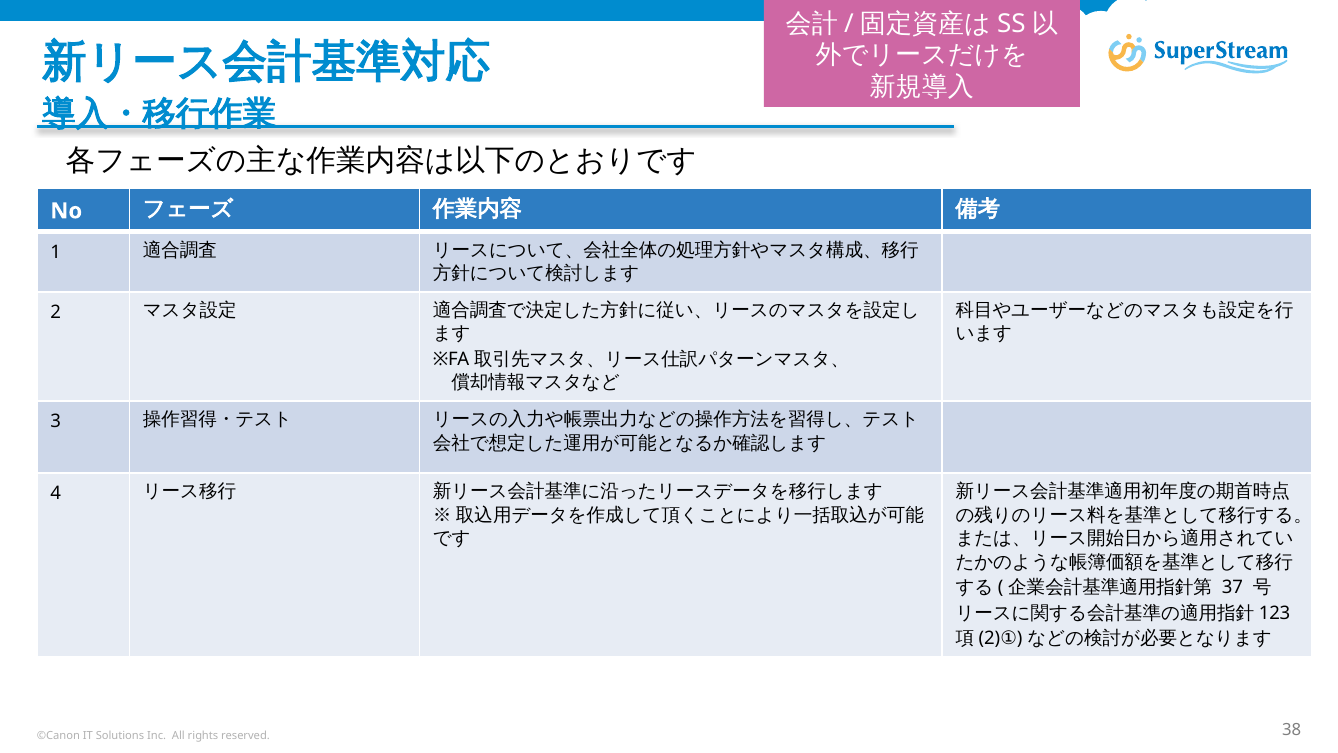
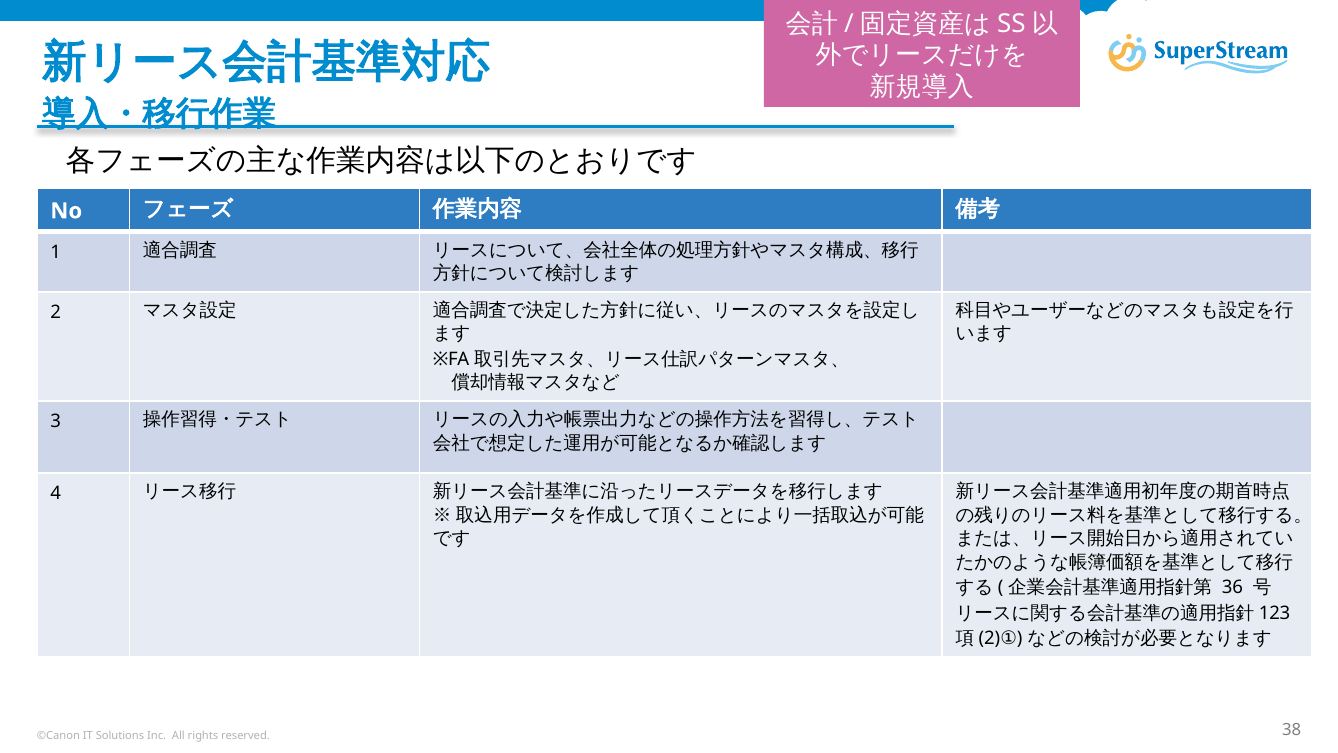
37: 37 -> 36
